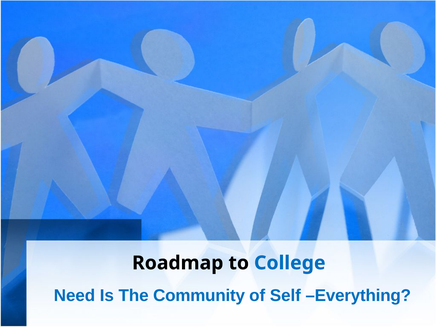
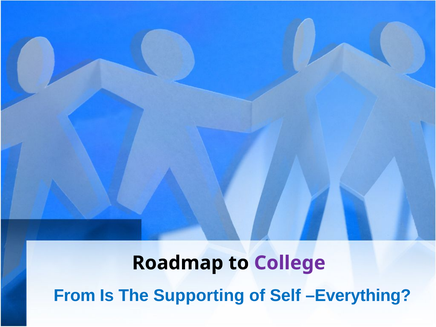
College colour: blue -> purple
Need: Need -> From
Community: Community -> Supporting
